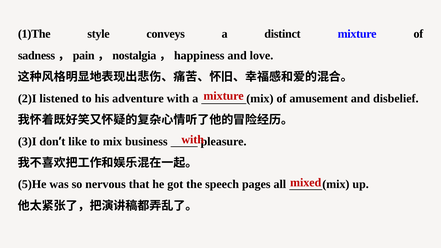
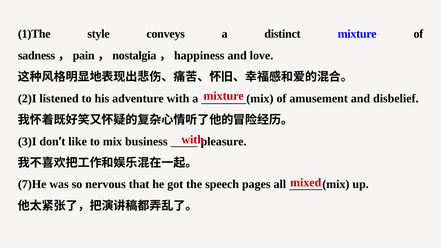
5)He: 5)He -> 7)He
